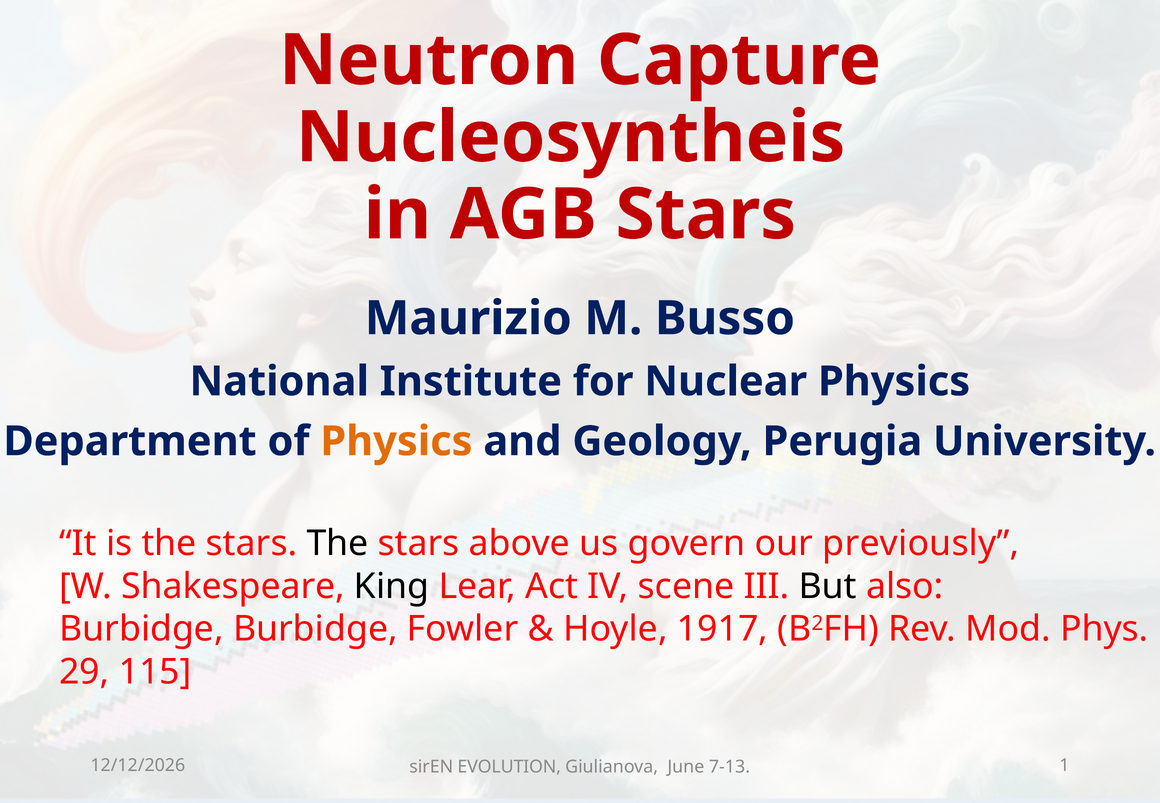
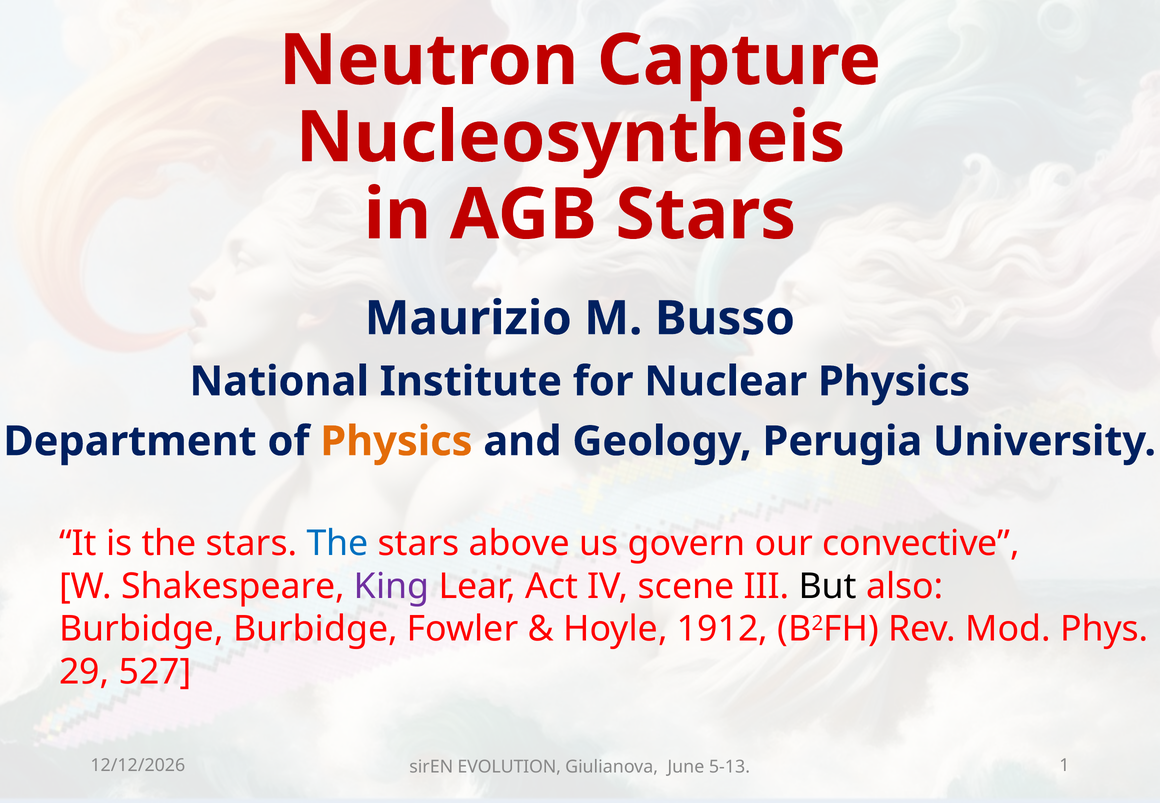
The at (337, 544) colour: black -> blue
previously: previously -> convective
King colour: black -> purple
1917: 1917 -> 1912
115: 115 -> 527
7-13: 7-13 -> 5-13
